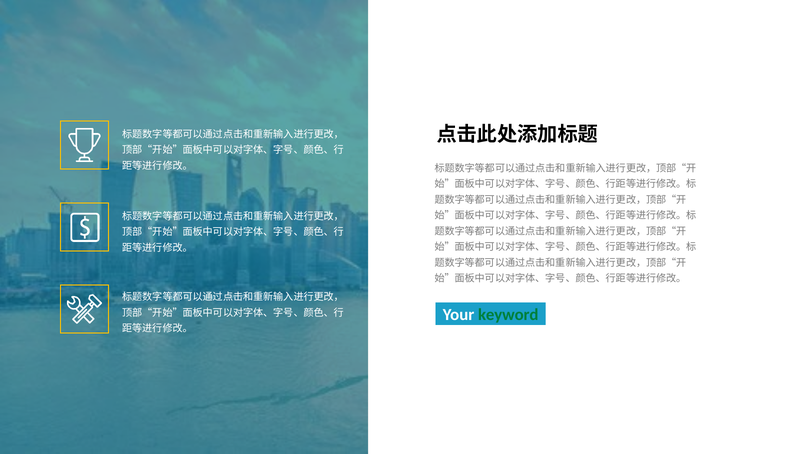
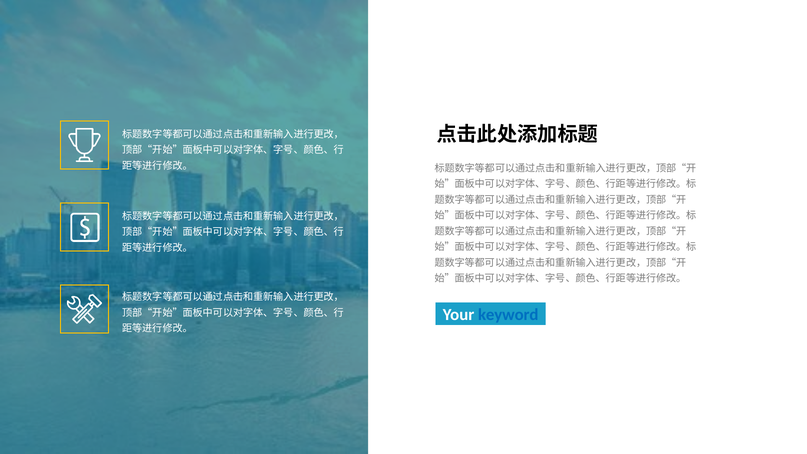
keyword colour: green -> blue
